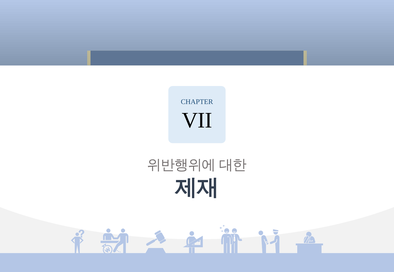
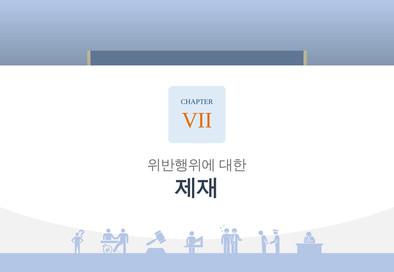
VII colour: black -> orange
